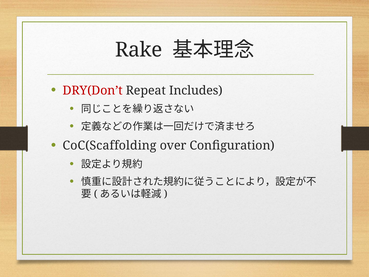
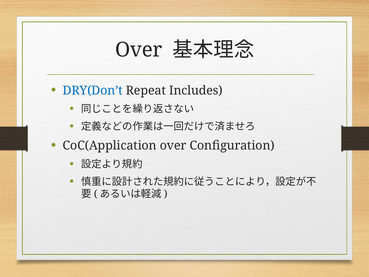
Rake at (139, 50): Rake -> Over
DRY(Don’t colour: red -> blue
CoC(Scaffolding: CoC(Scaffolding -> CoC(Application
